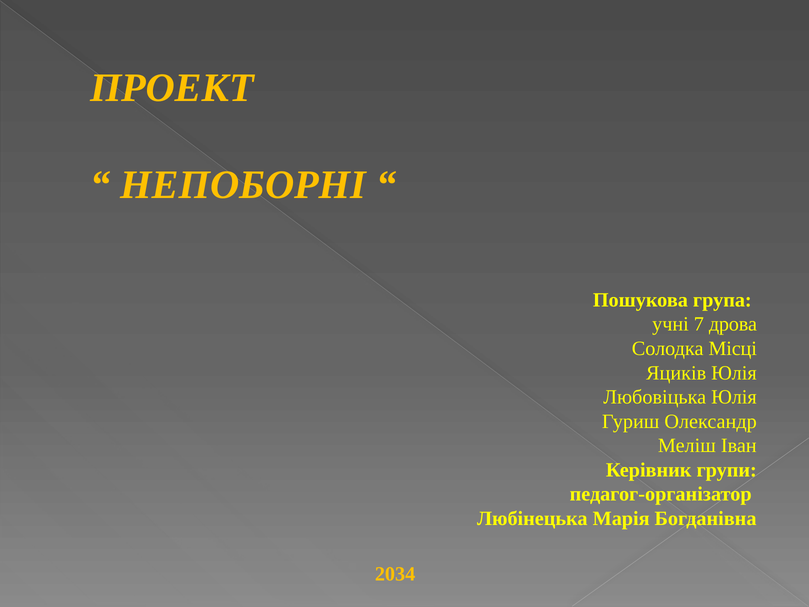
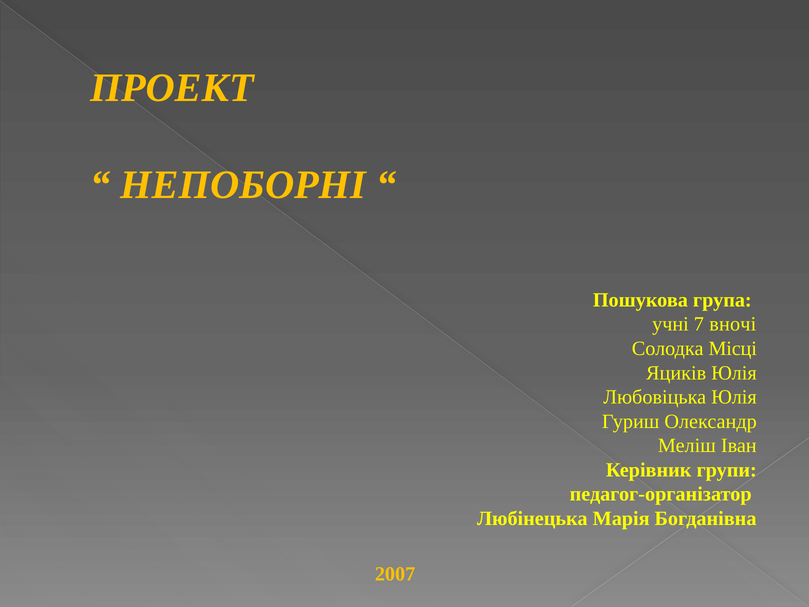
дрова: дрова -> вночі
2034: 2034 -> 2007
